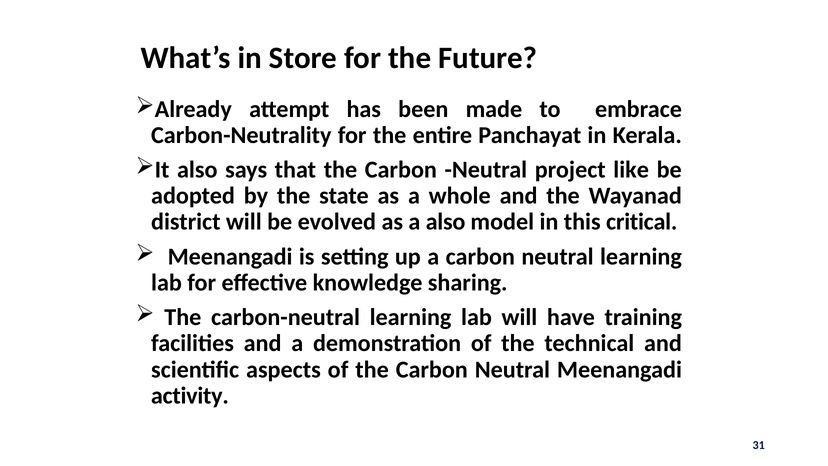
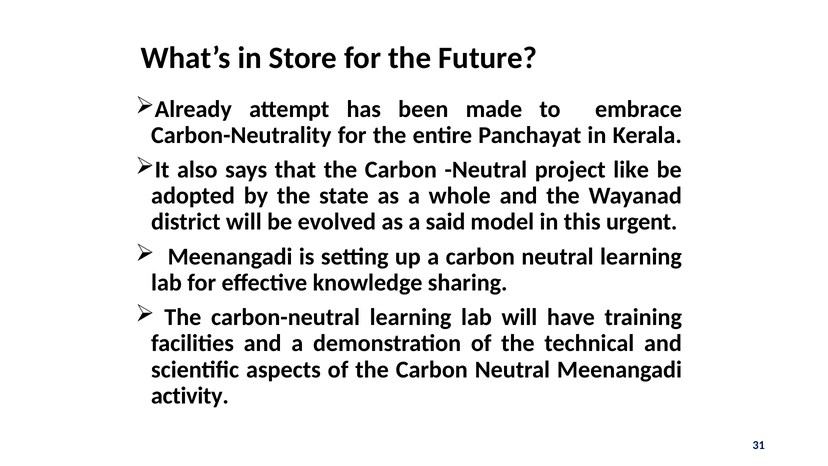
a also: also -> said
critical: critical -> urgent
